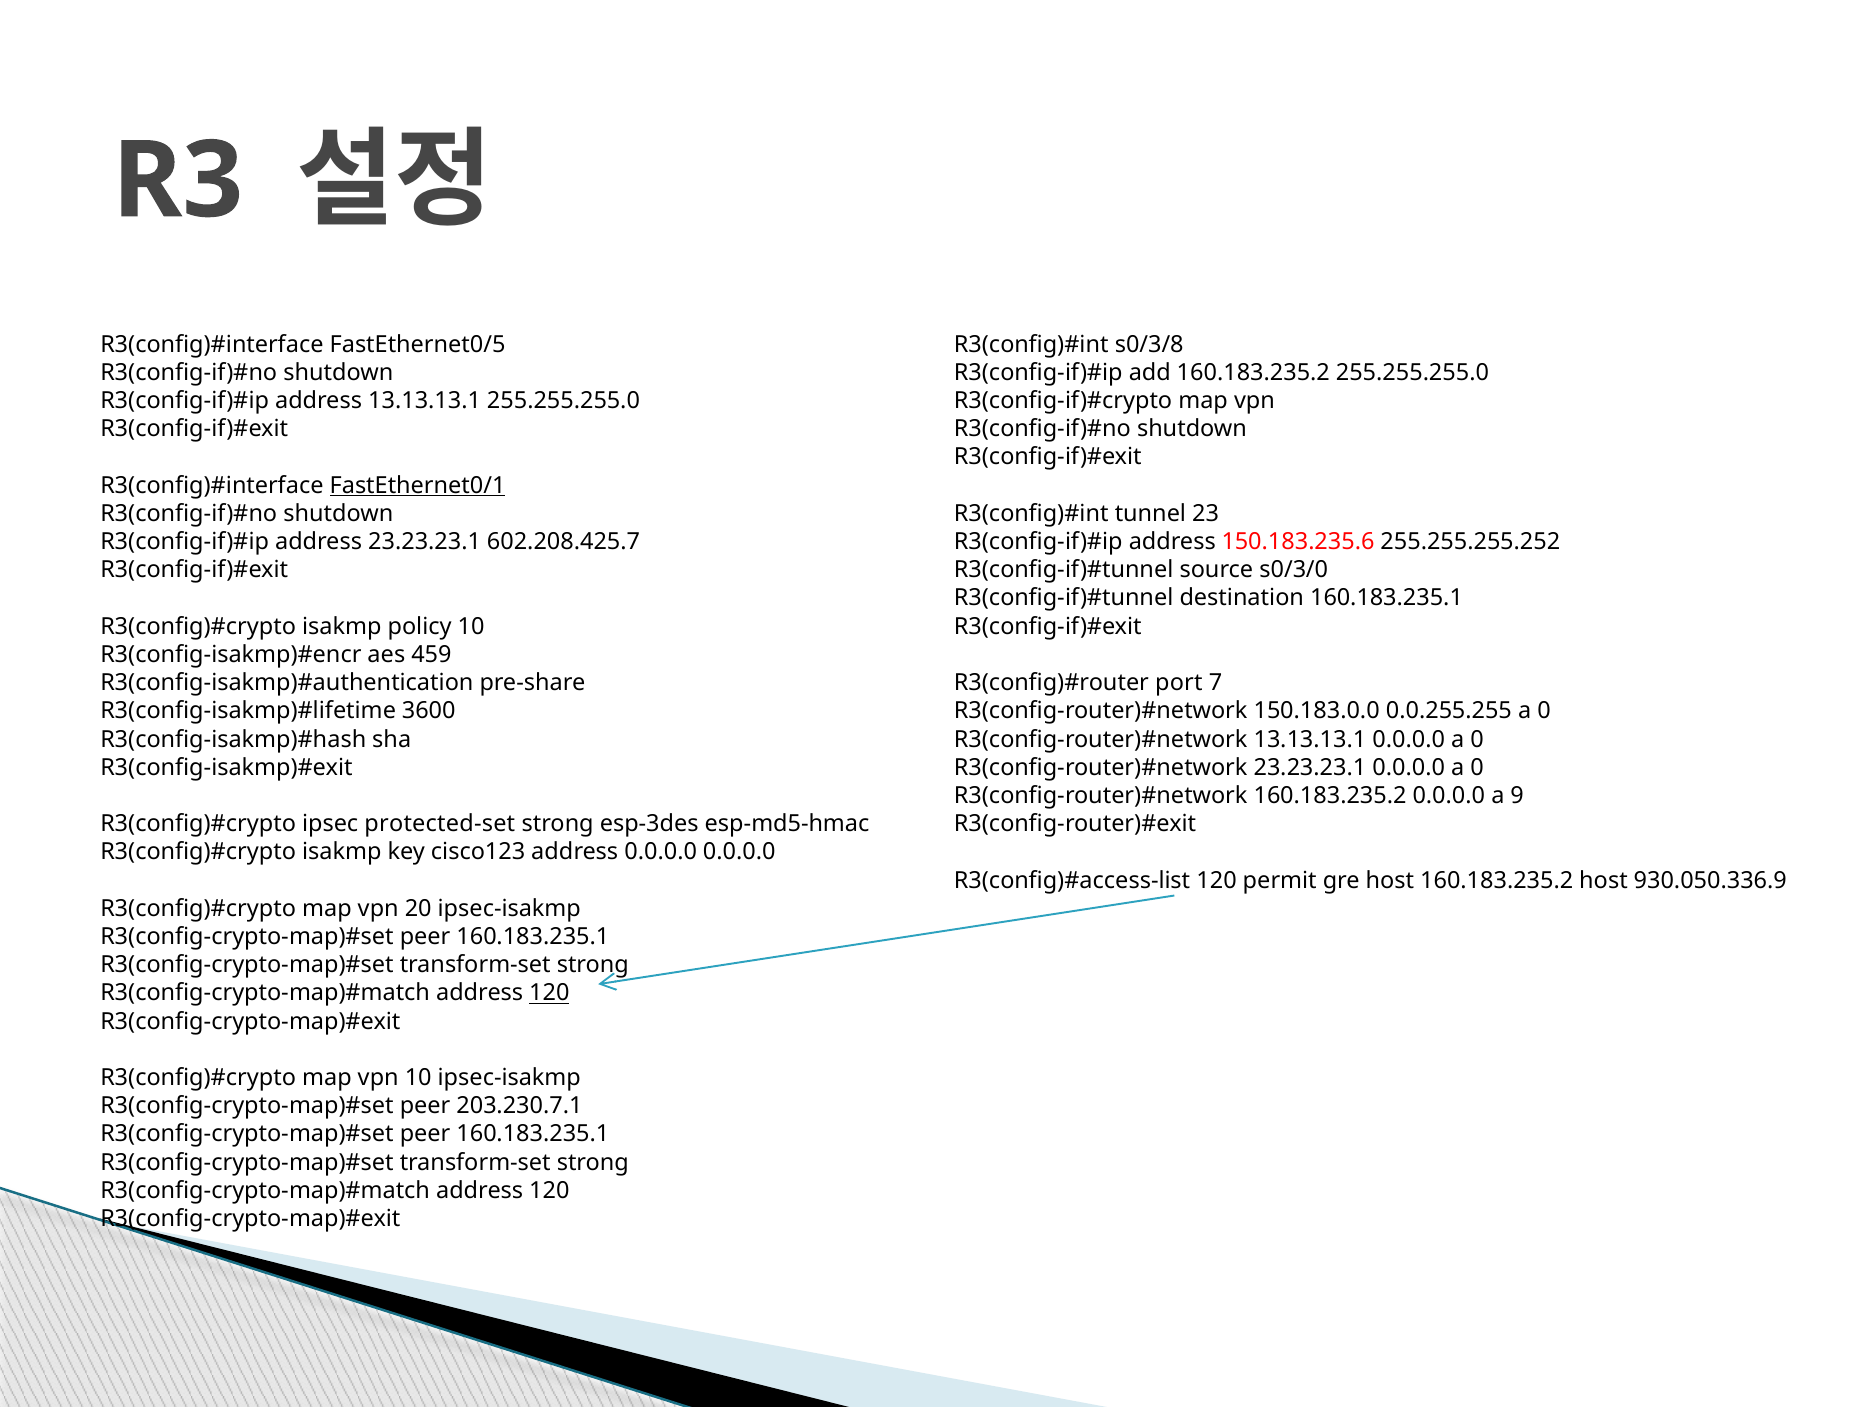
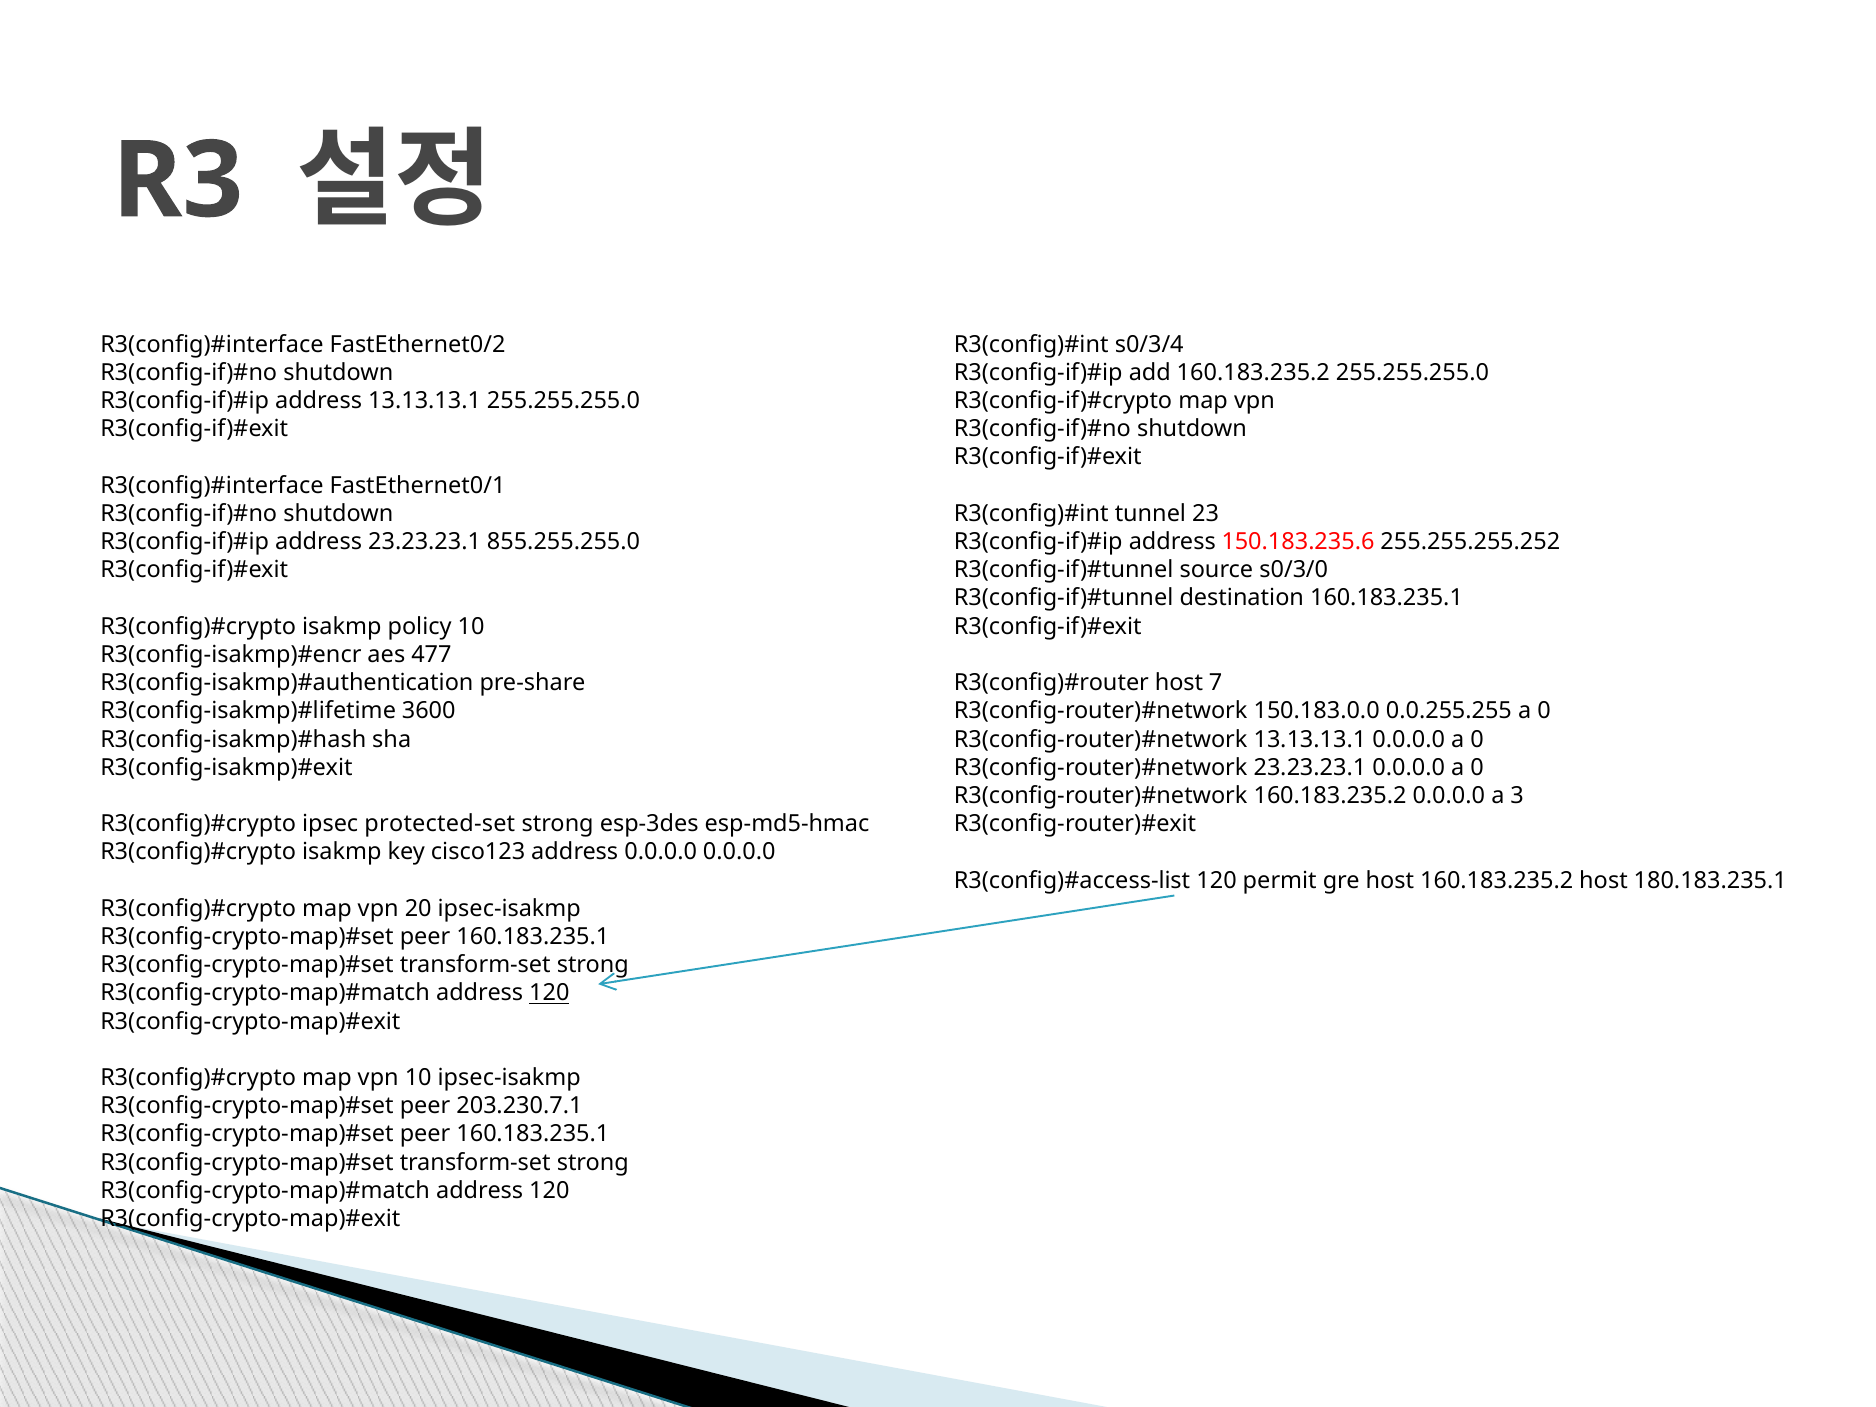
FastEthernet0/5: FastEthernet0/5 -> FastEthernet0/2
s0/3/8: s0/3/8 -> s0/3/4
FastEthernet0/1 underline: present -> none
602.208.425.7: 602.208.425.7 -> 855.255.255.0
459: 459 -> 477
port at (1179, 683): port -> host
9: 9 -> 3
930.050.336.9: 930.050.336.9 -> 180.183.235.1
